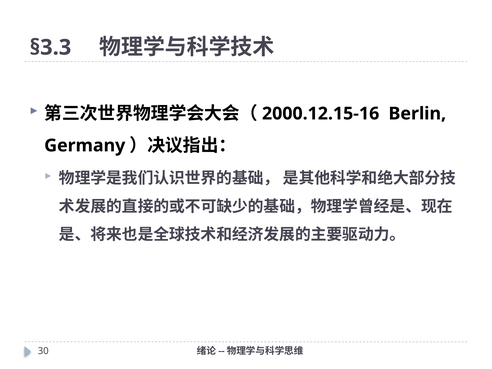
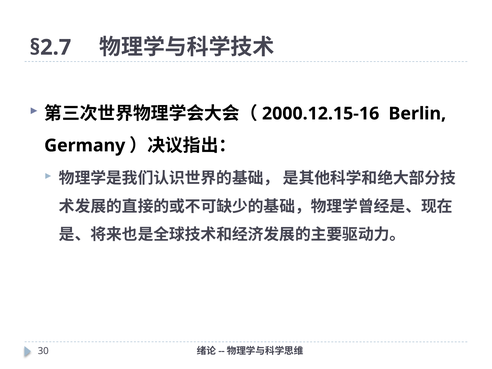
§3.3: §3.3 -> §2.7
